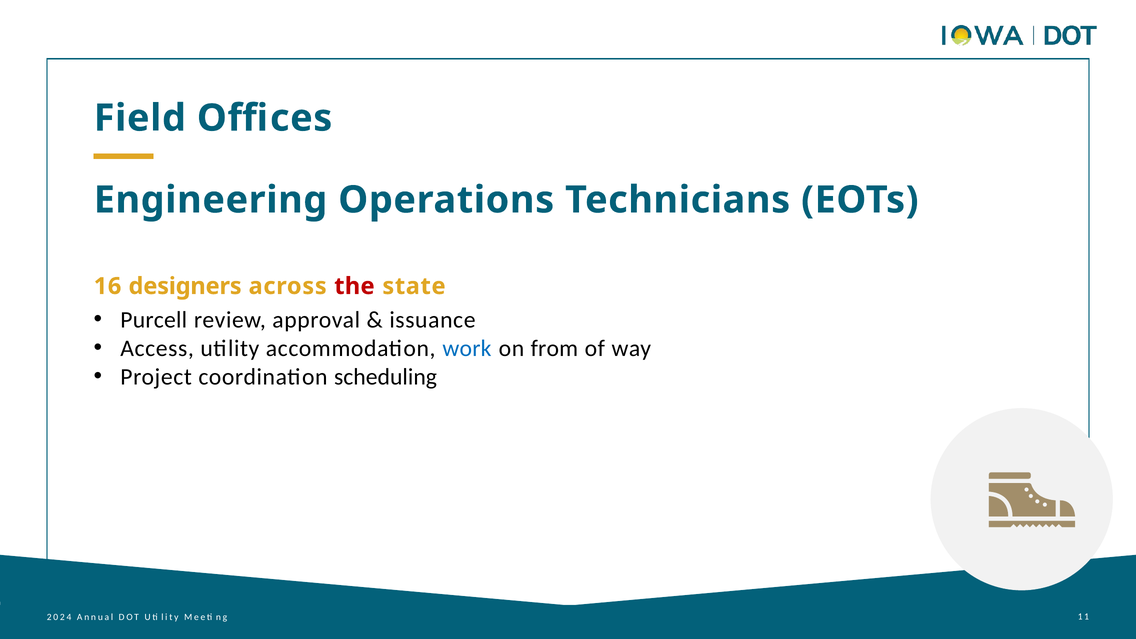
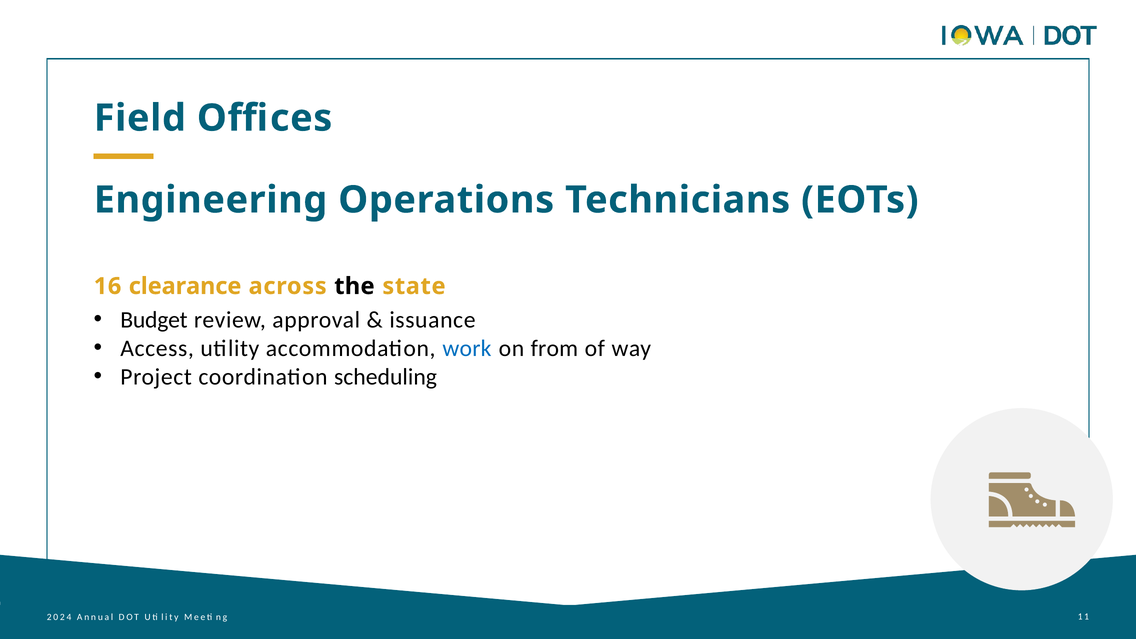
designers: designers -> clearance
the colour: red -> black
Purcell: Purcell -> Budget
